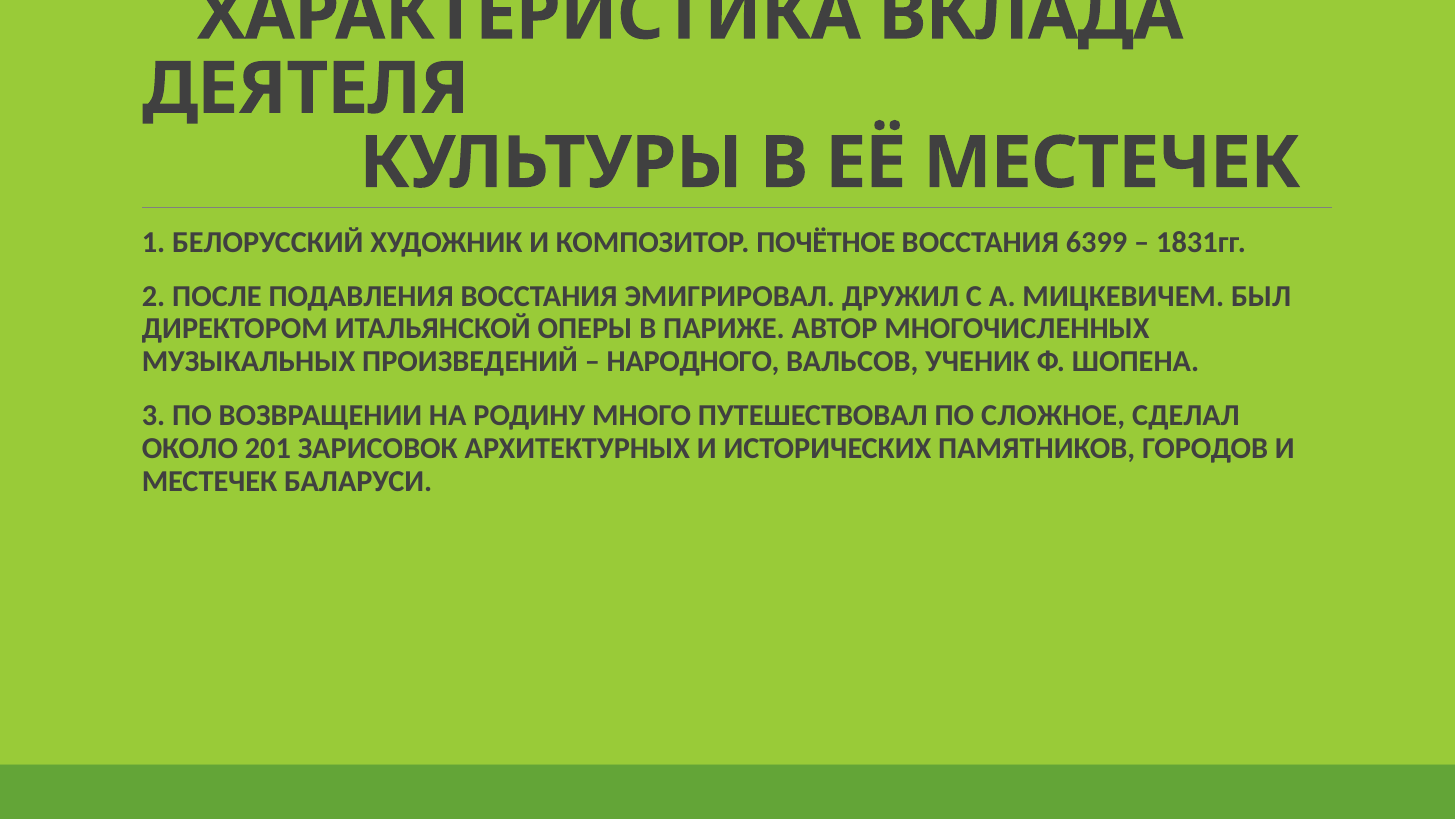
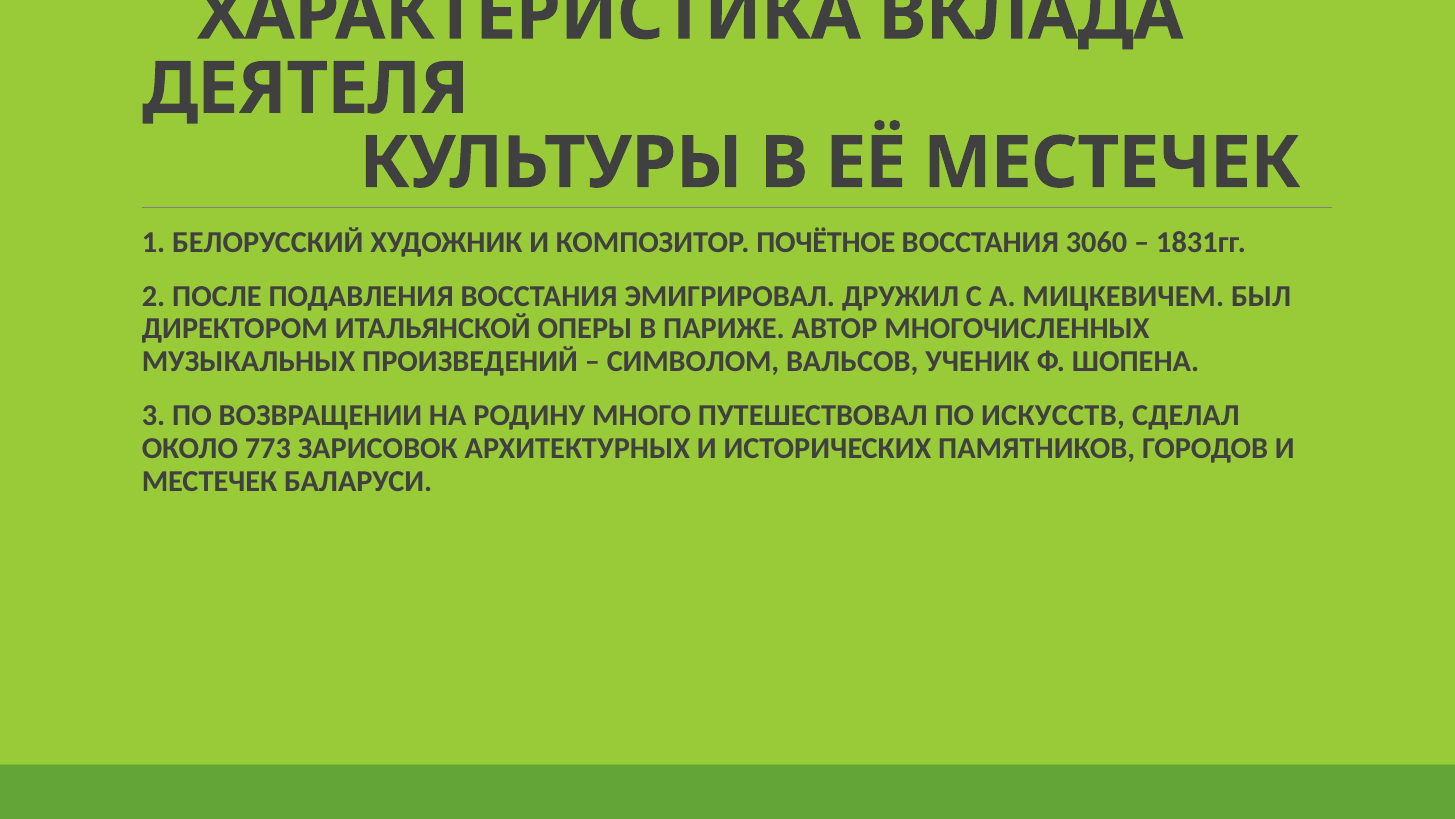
6399: 6399 -> 3060
НАРОДНОГО: НАРОДНОГО -> СИМВОЛОМ
СЛОЖНОЕ: СЛОЖНОЕ -> ИСКУССТВ
201: 201 -> 773
